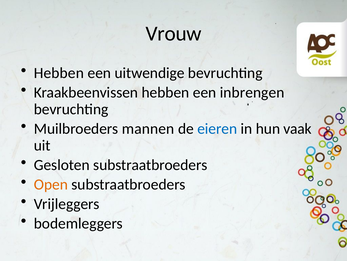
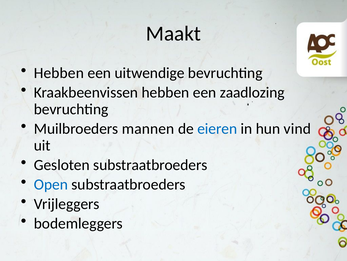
Vrouw: Vrouw -> Maakt
inbrengen: inbrengen -> zaadlozing
vaak: vaak -> vind
Open colour: orange -> blue
